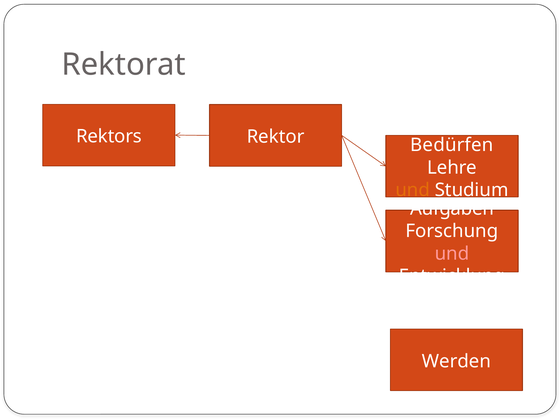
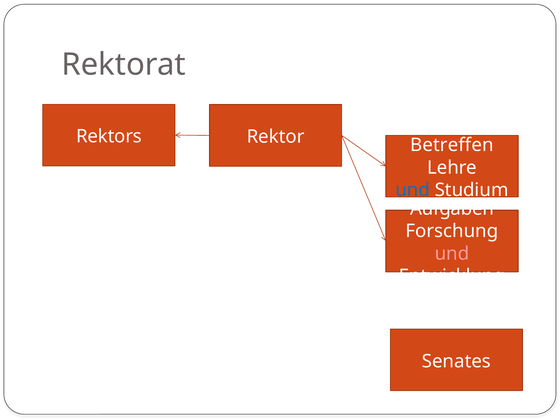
Bedürfen: Bedürfen -> Betreffen
und at (413, 190) colour: orange -> blue
Werden: Werden -> Senates
